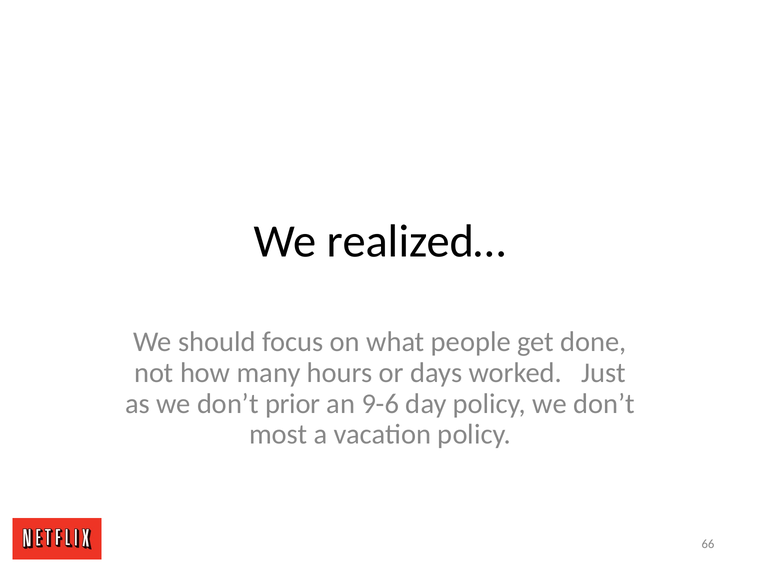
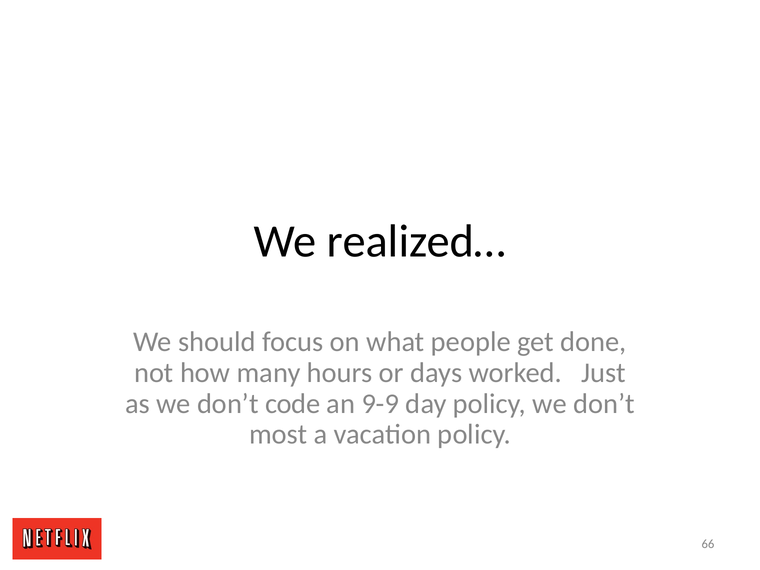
prior: prior -> code
9-6: 9-6 -> 9-9
